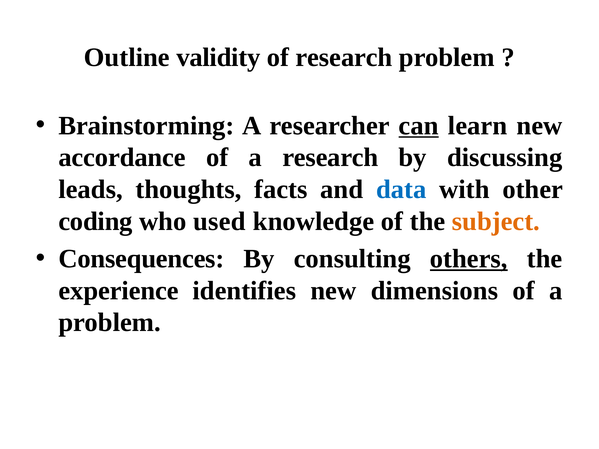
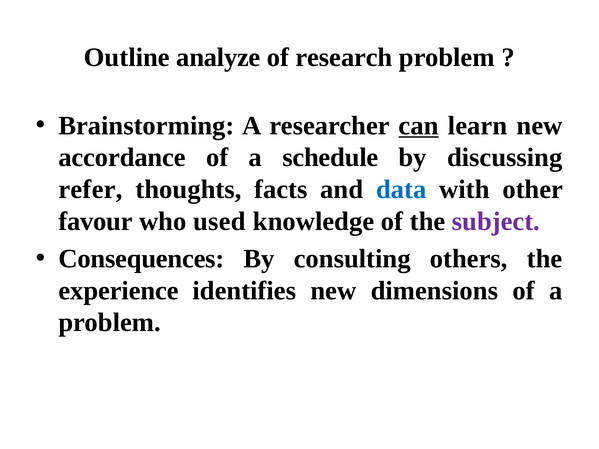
validity: validity -> analyze
a research: research -> schedule
leads: leads -> refer
coding: coding -> favour
subject colour: orange -> purple
others underline: present -> none
